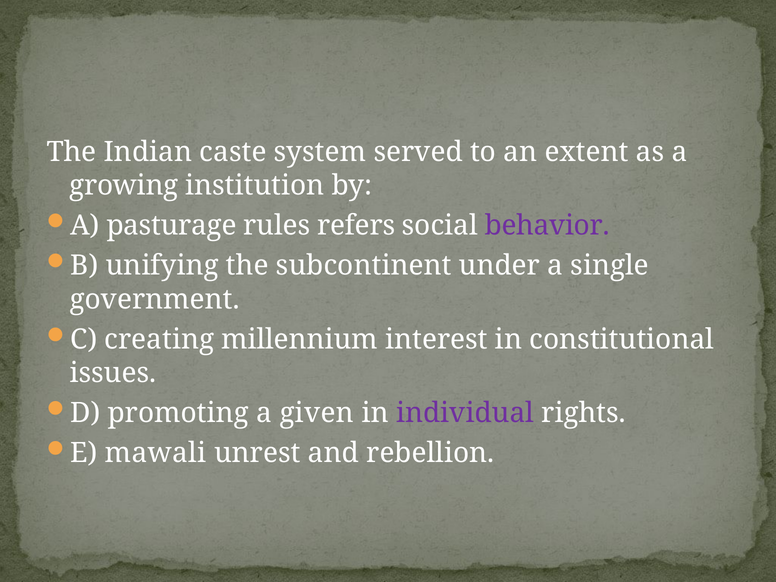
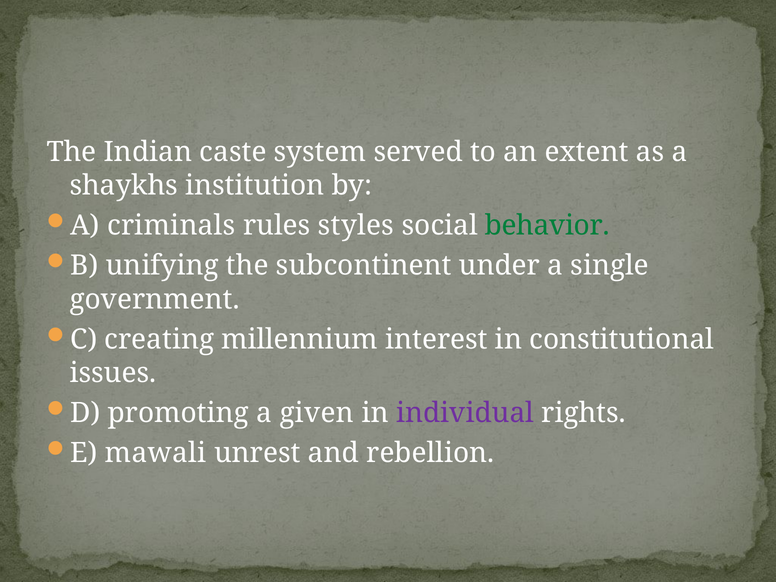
growing: growing -> shaykhs
pasturage: pasturage -> criminals
refers: refers -> styles
behavior colour: purple -> green
